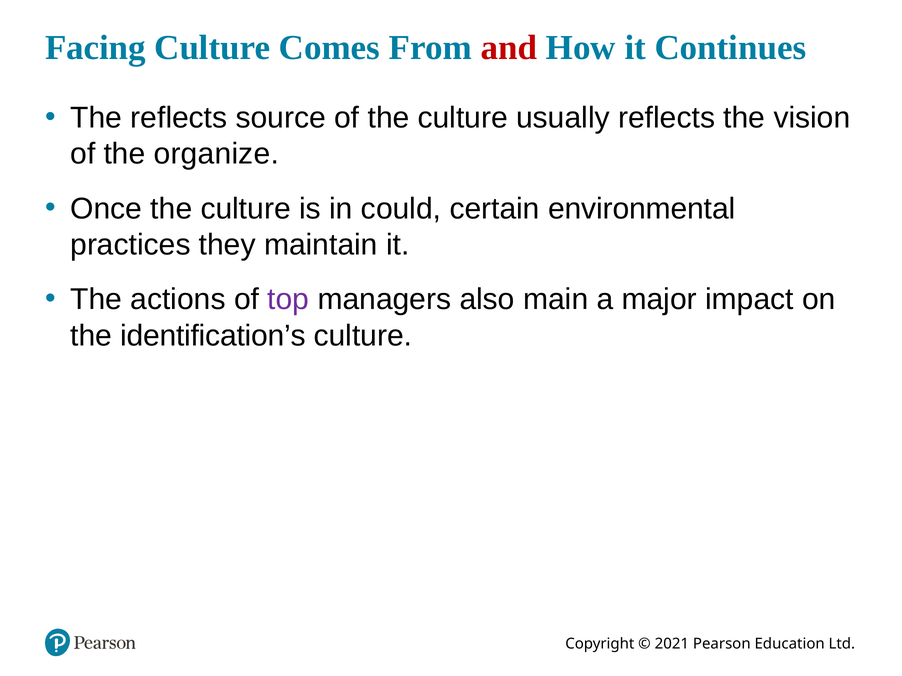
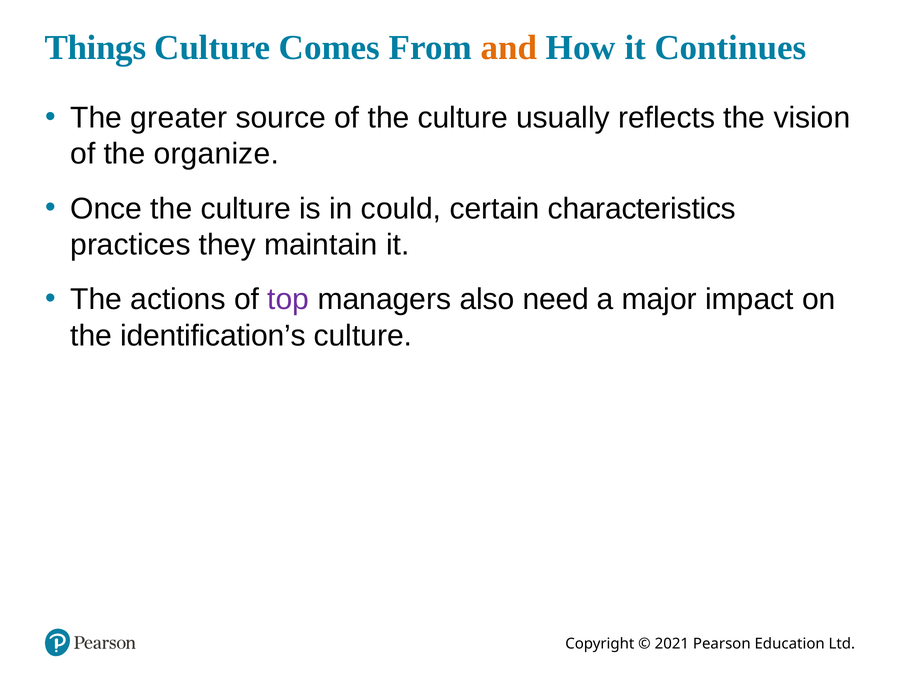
Facing: Facing -> Things
and colour: red -> orange
The reflects: reflects -> greater
environmental: environmental -> characteristics
main: main -> need
